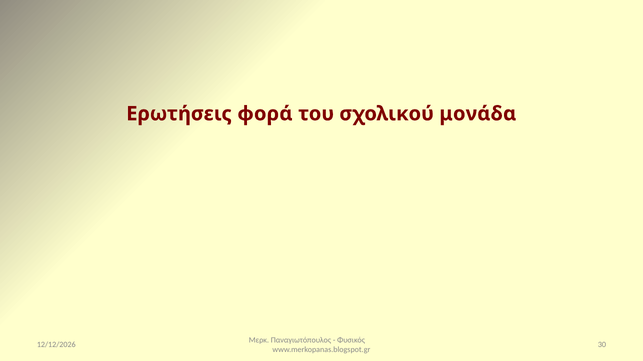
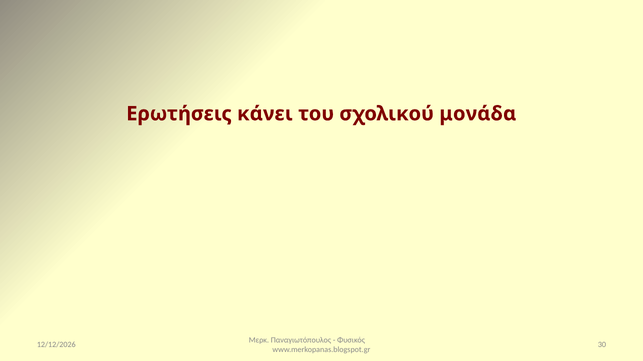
φορά: φορά -> κάνει
